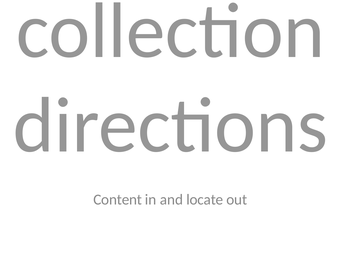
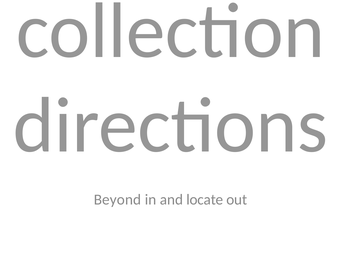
Content: Content -> Beyond
